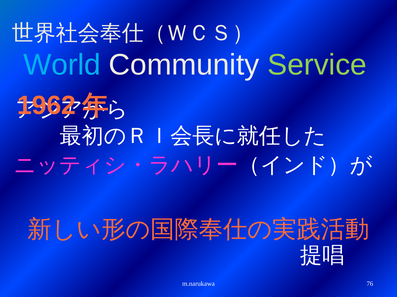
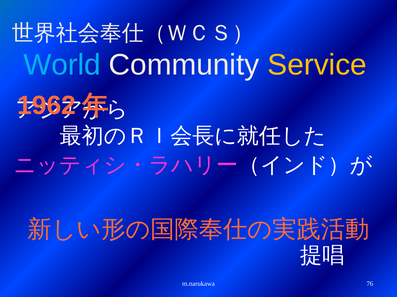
Service colour: light green -> yellow
